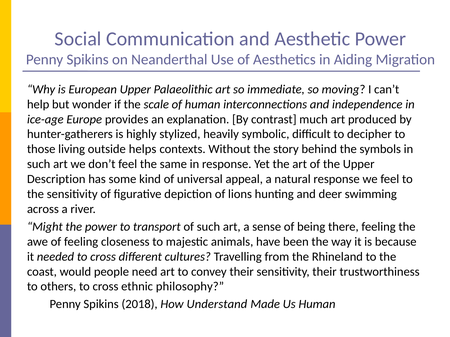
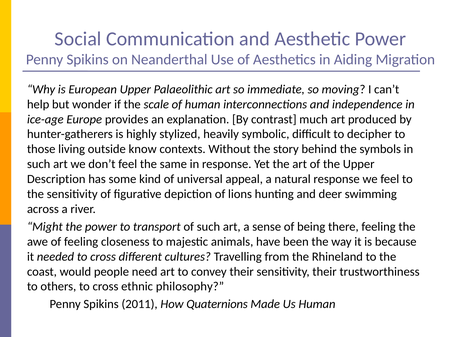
helps: helps -> know
2018: 2018 -> 2011
Understand: Understand -> Quaternions
